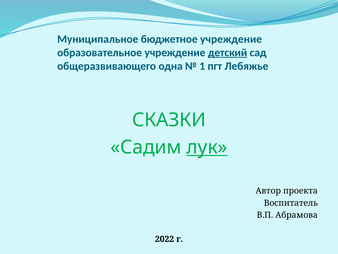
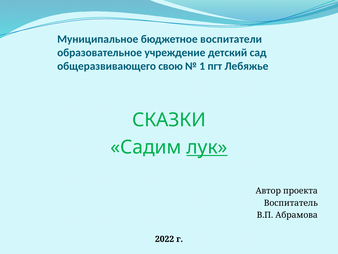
бюджетное учреждение: учреждение -> воспитатели
детский underline: present -> none
одна: одна -> свою
